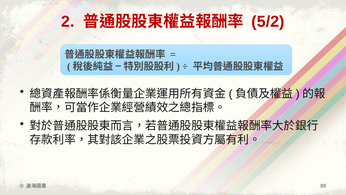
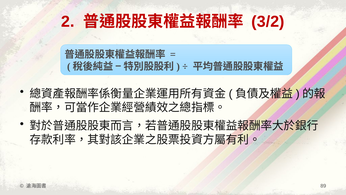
5/2: 5/2 -> 3/2
